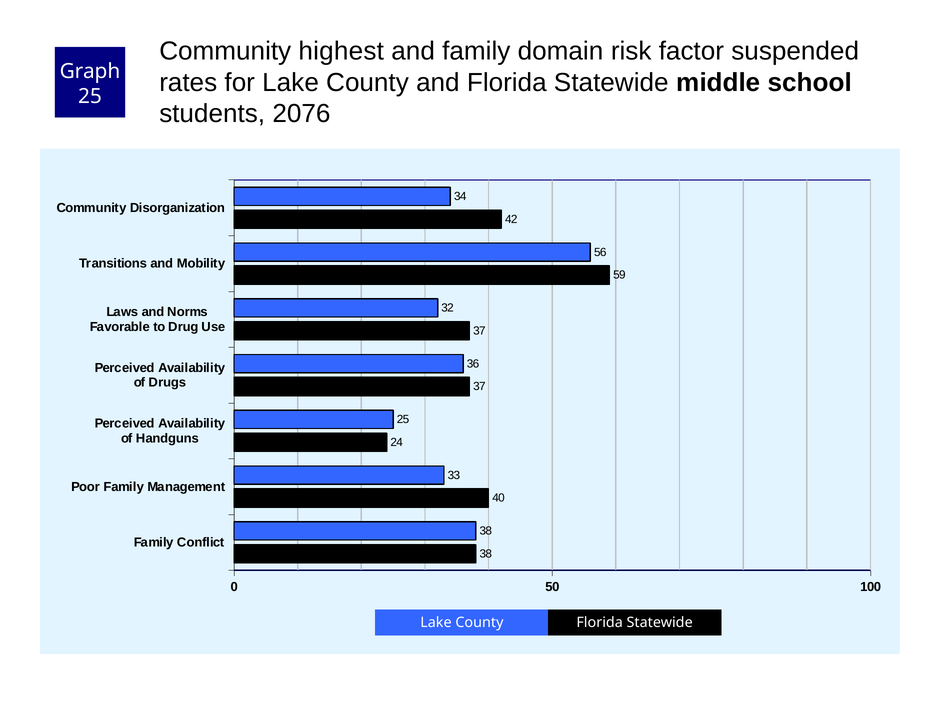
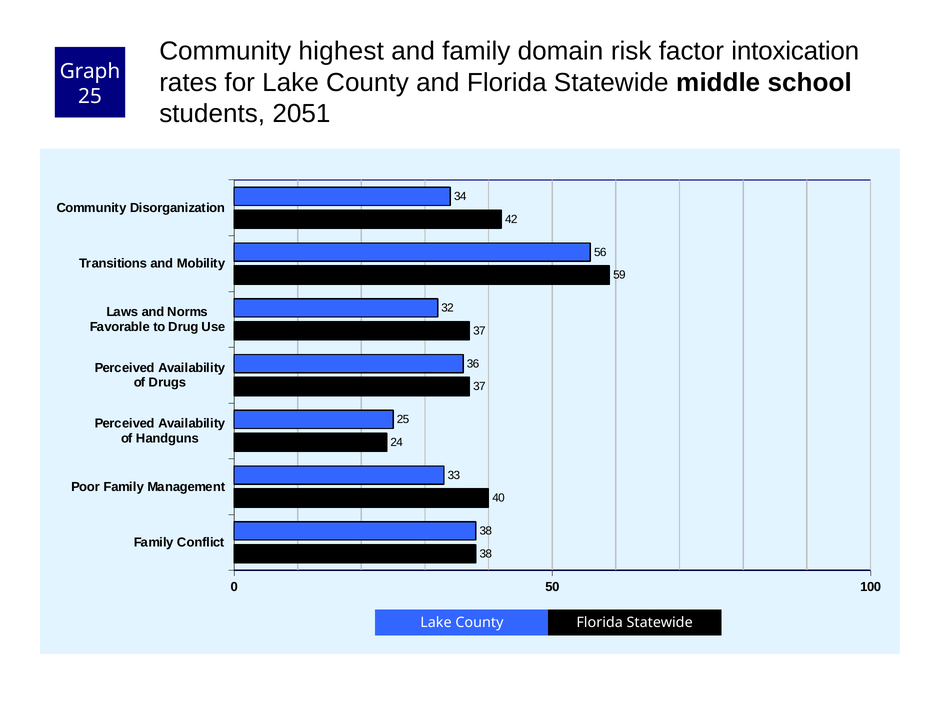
suspended: suspended -> intoxication
2076: 2076 -> 2051
